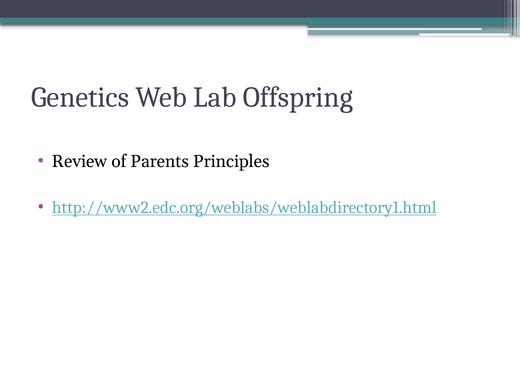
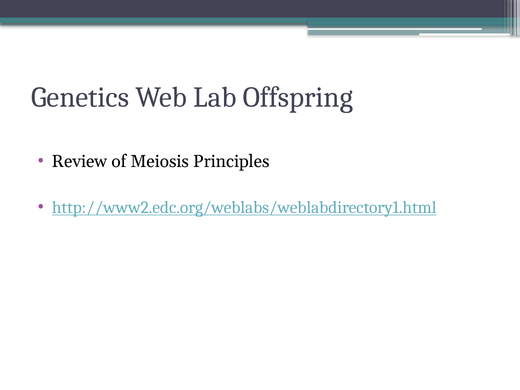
Parents: Parents -> Meiosis
